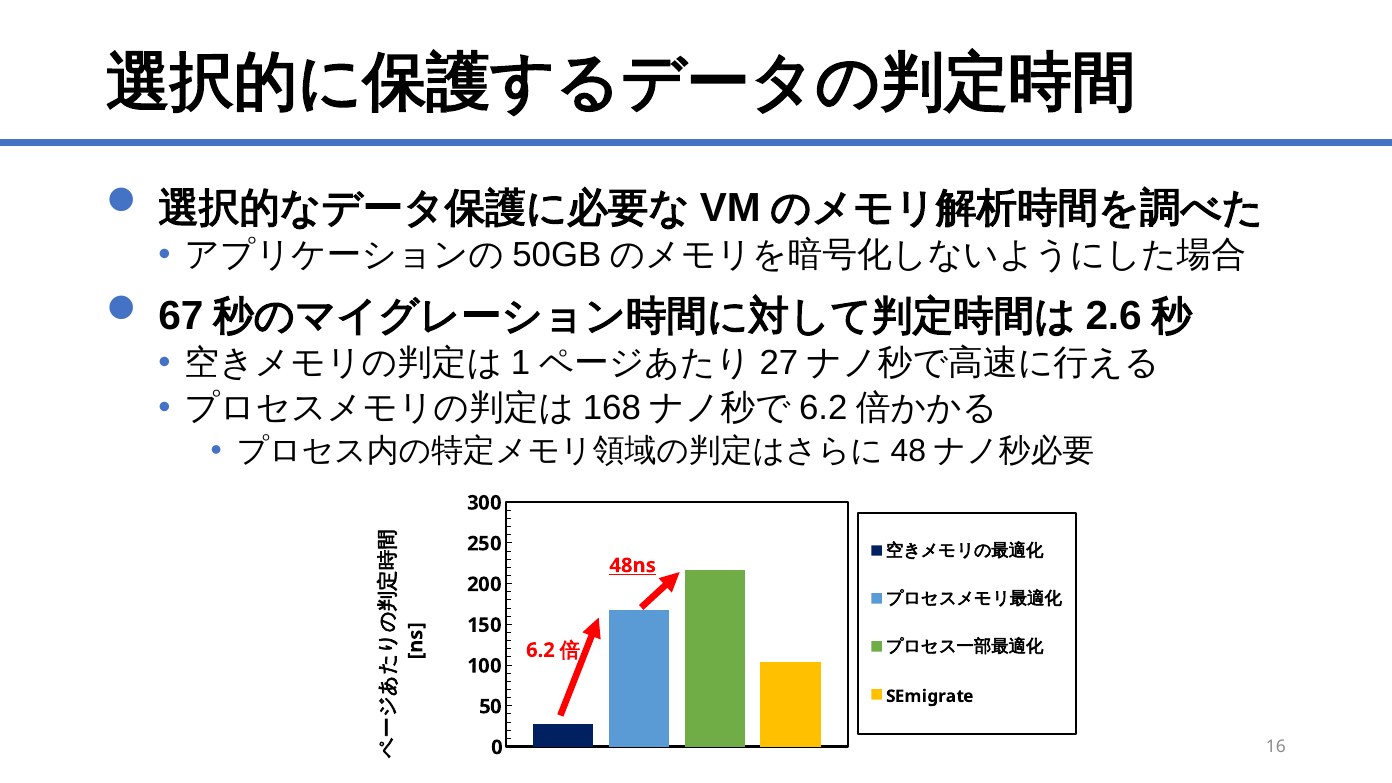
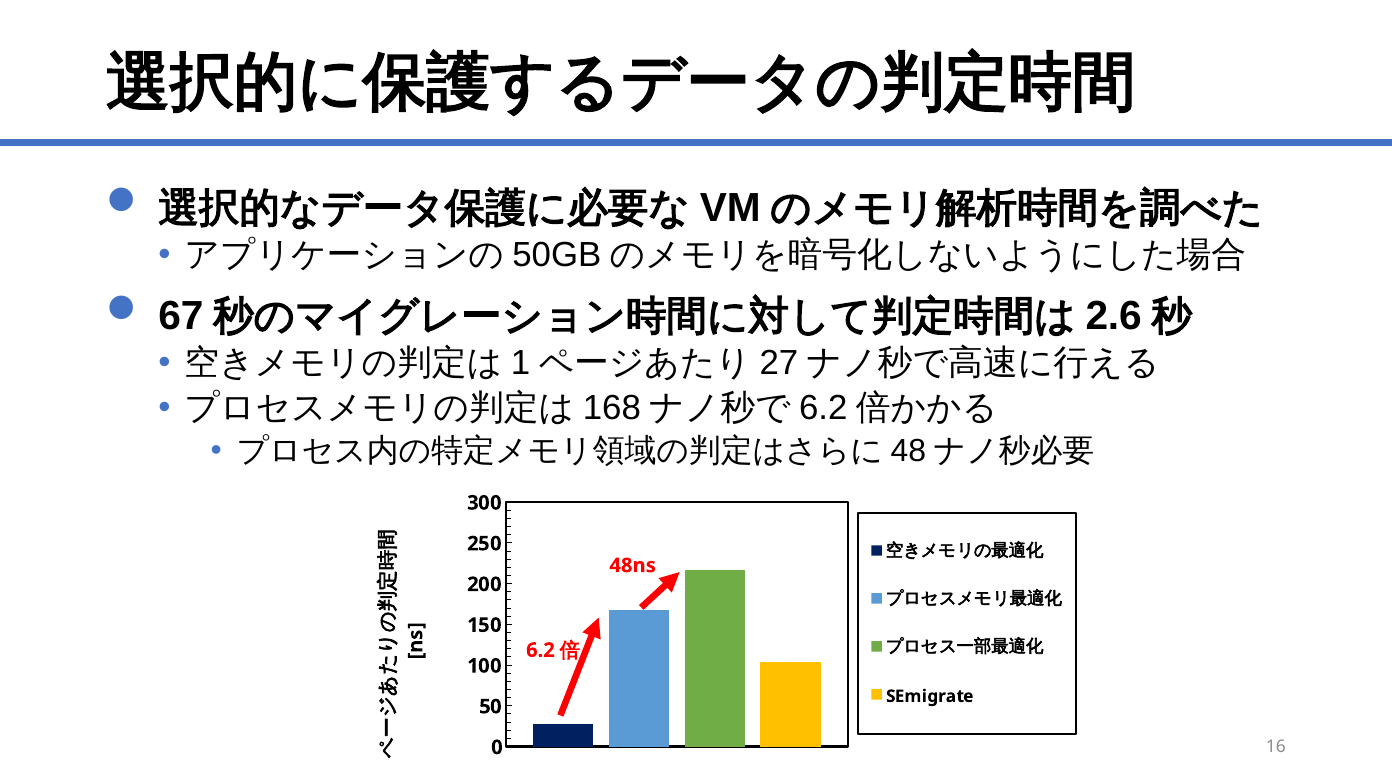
48ns underline: present -> none
